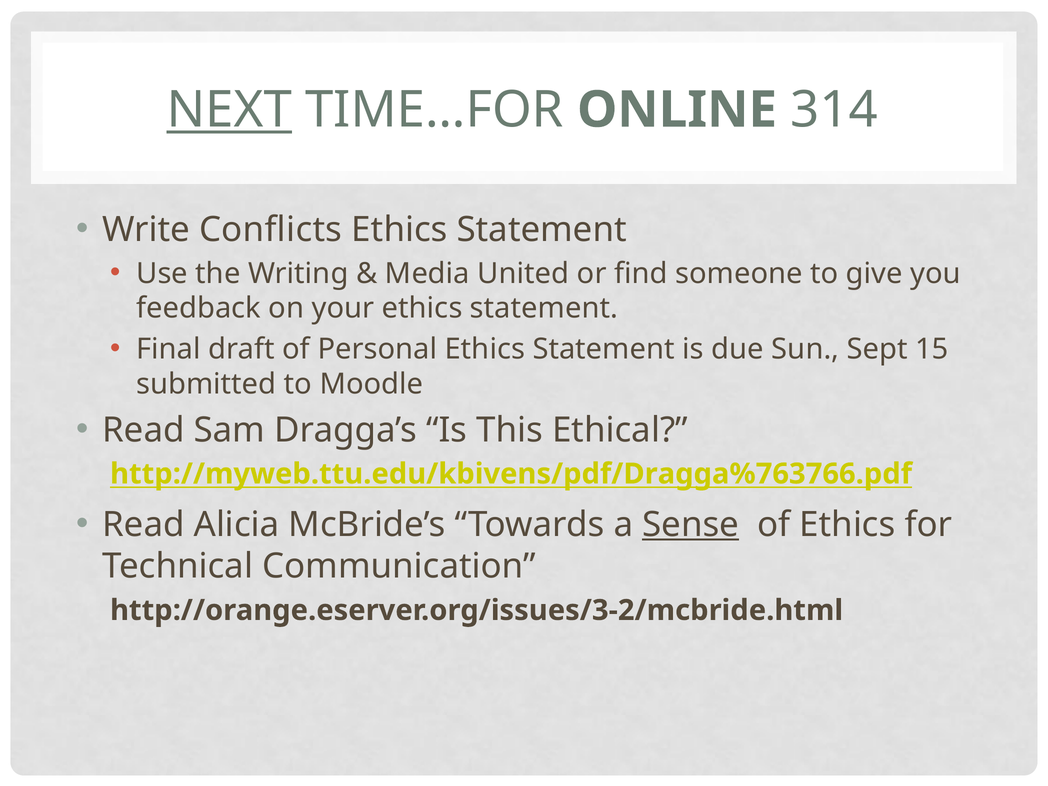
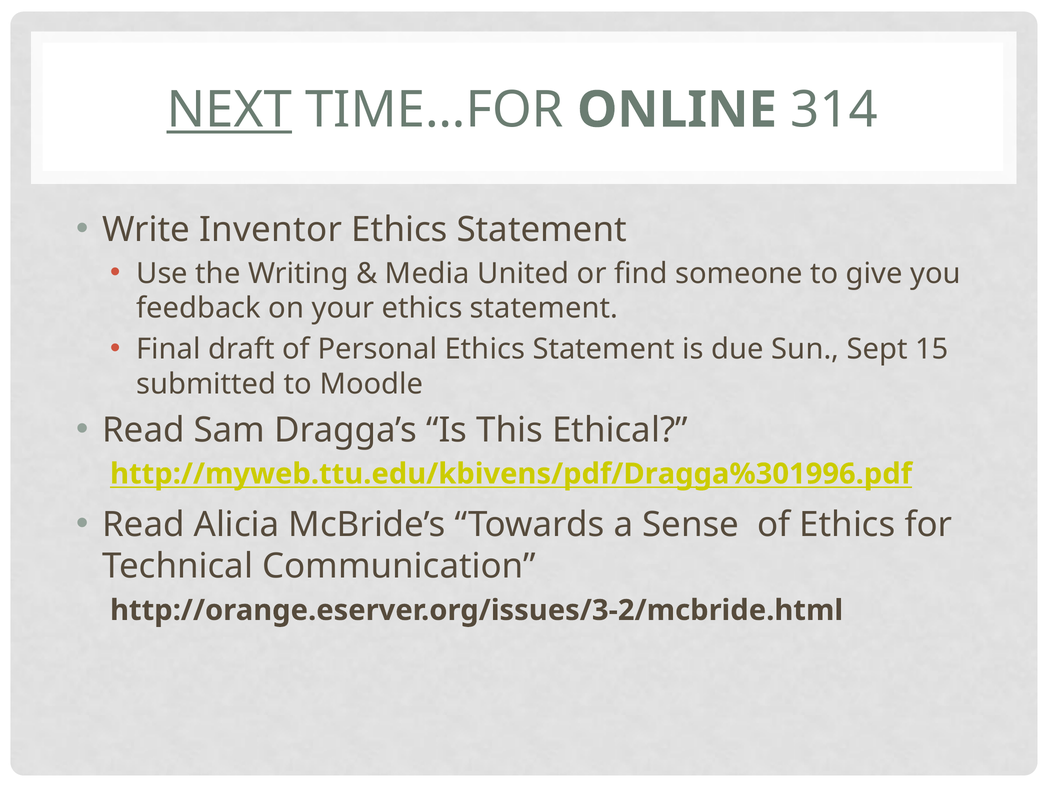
Conflicts: Conflicts -> Inventor
http://myweb.ttu.edu/kbivens/pdf/Dragga%763766.pdf: http://myweb.ttu.edu/kbivens/pdf/Dragga%763766.pdf -> http://myweb.ttu.edu/kbivens/pdf/Dragga%301996.pdf
Sense underline: present -> none
